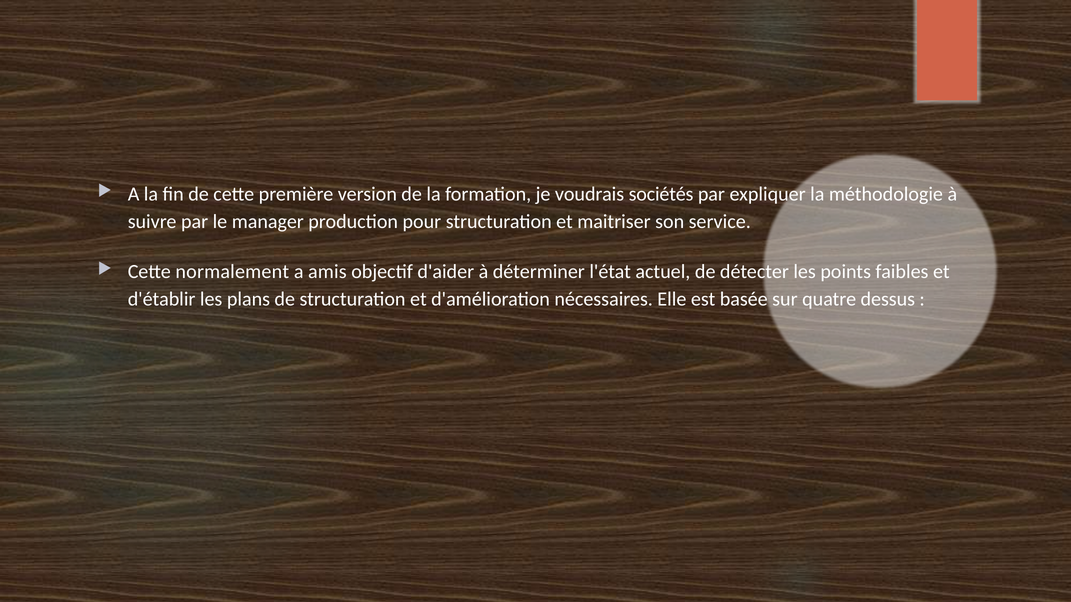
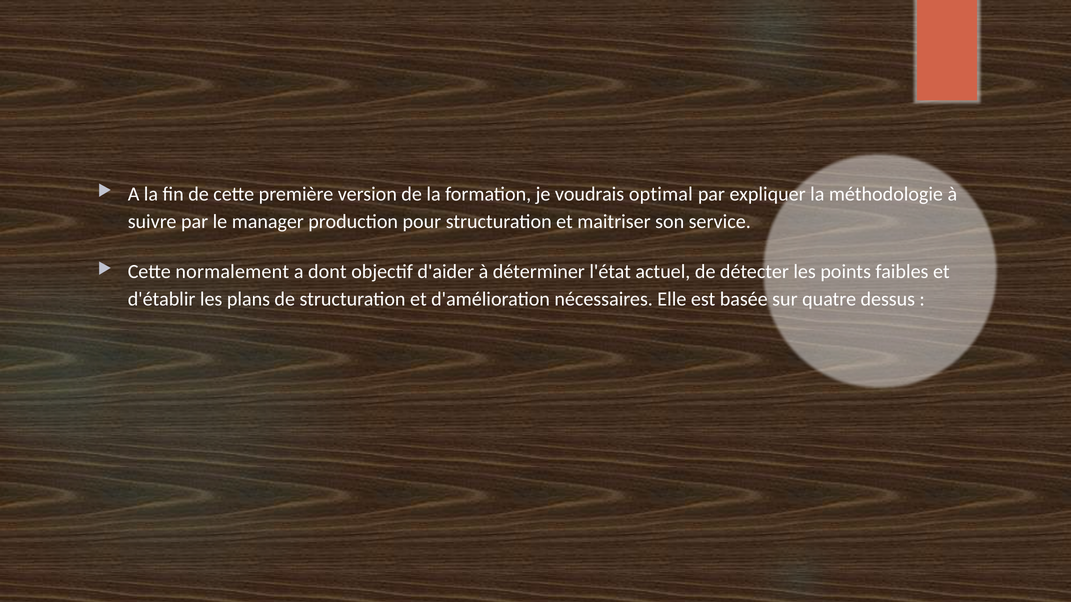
sociétés: sociétés -> optimal
amis: amis -> dont
